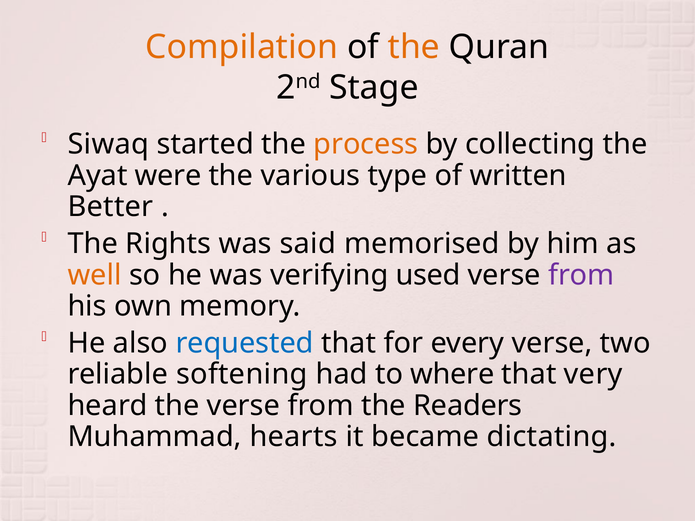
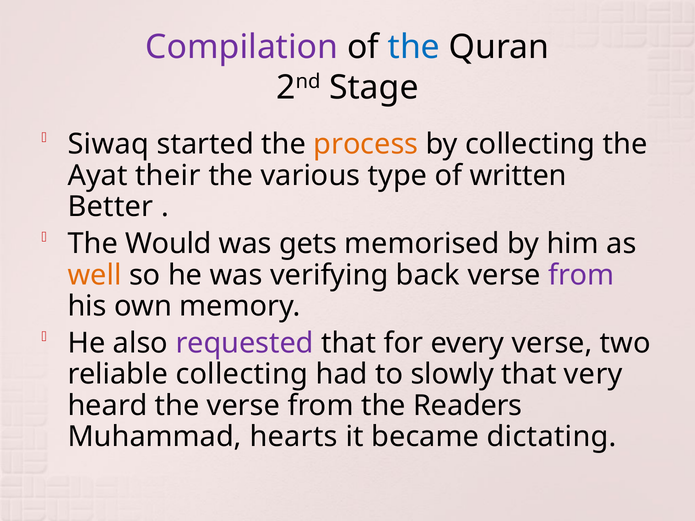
Compilation colour: orange -> purple
the at (414, 47) colour: orange -> blue
were: were -> their
Rights: Rights -> Would
said: said -> gets
used: used -> back
requested colour: blue -> purple
reliable softening: softening -> collecting
where: where -> slowly
